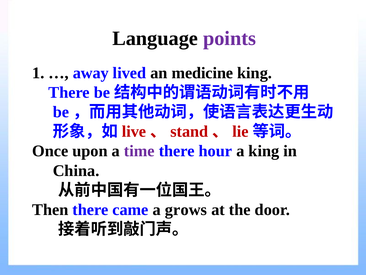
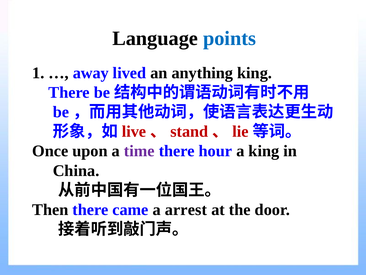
points colour: purple -> blue
medicine: medicine -> anything
grows: grows -> arrest
